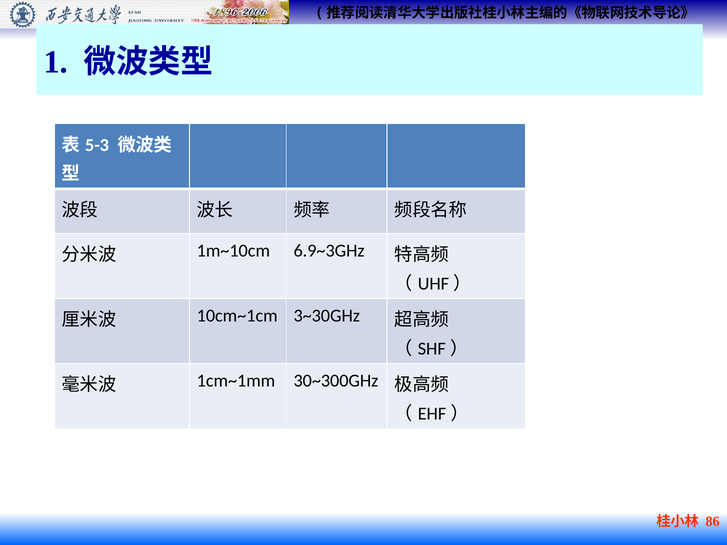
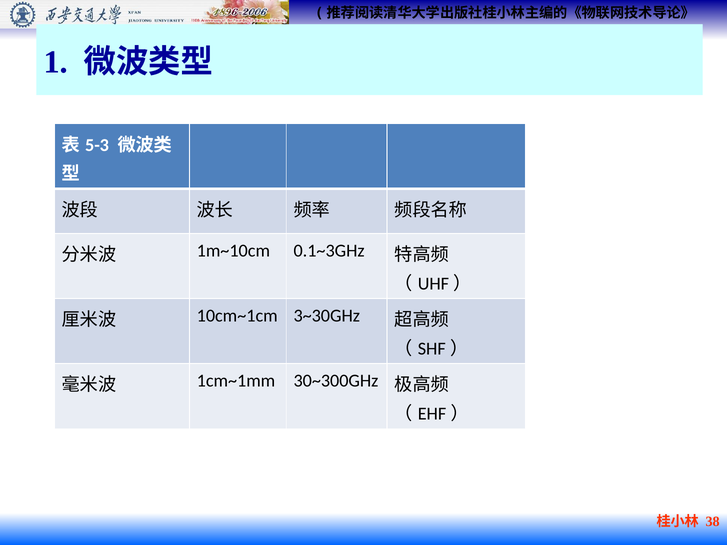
6.9~3GHz: 6.9~3GHz -> 0.1~3GHz
86: 86 -> 38
